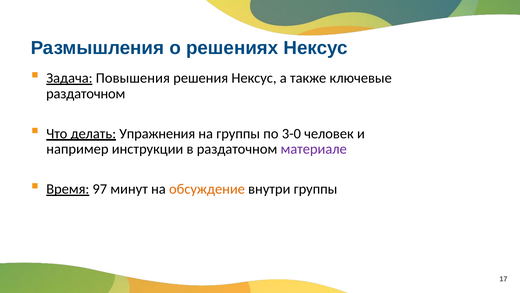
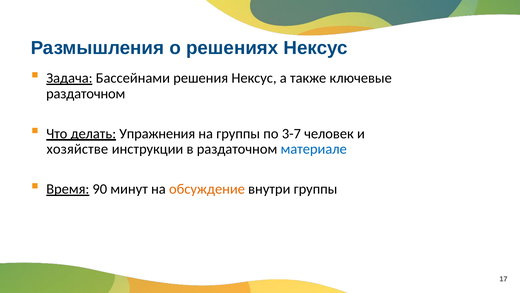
Повышения: Повышения -> Бассейнами
3-0: 3-0 -> 3-7
например: например -> хозяйстве
материале colour: purple -> blue
97: 97 -> 90
